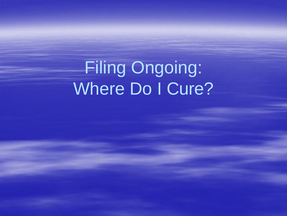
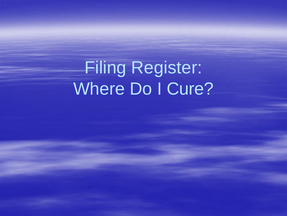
Ongoing: Ongoing -> Register
